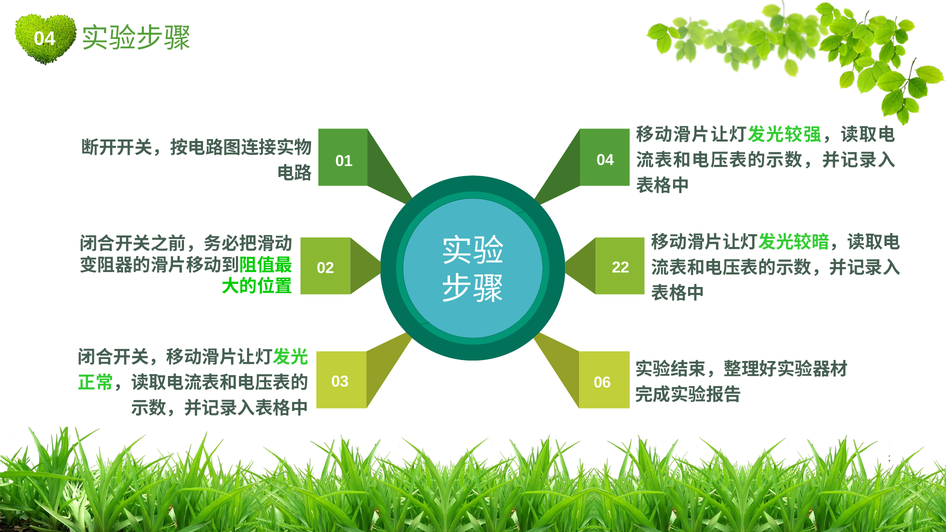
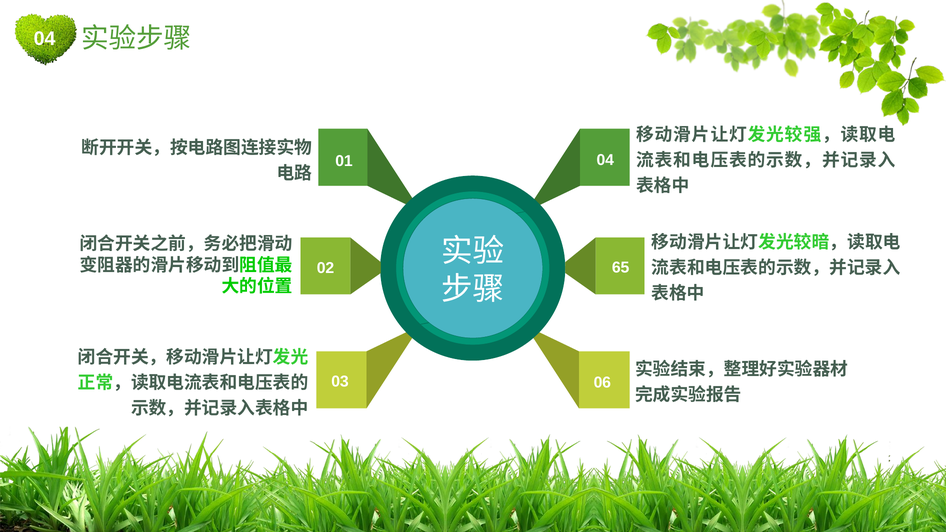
22: 22 -> 65
